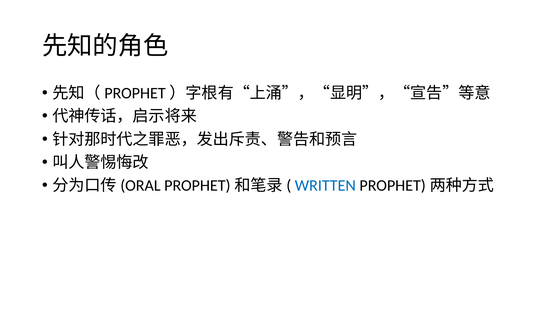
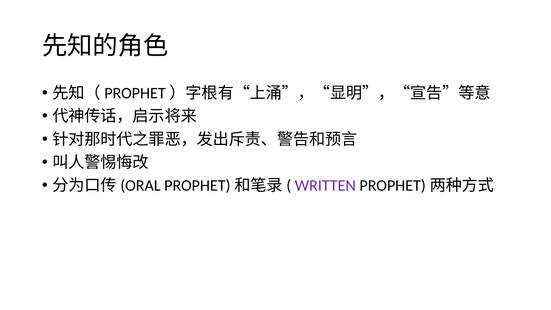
WRITTEN colour: blue -> purple
